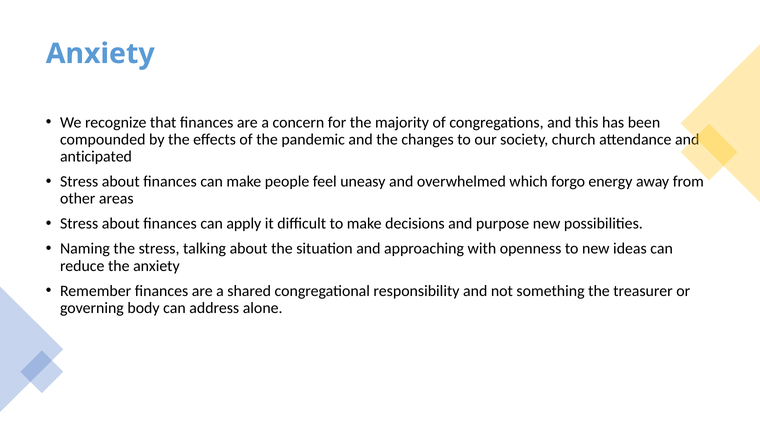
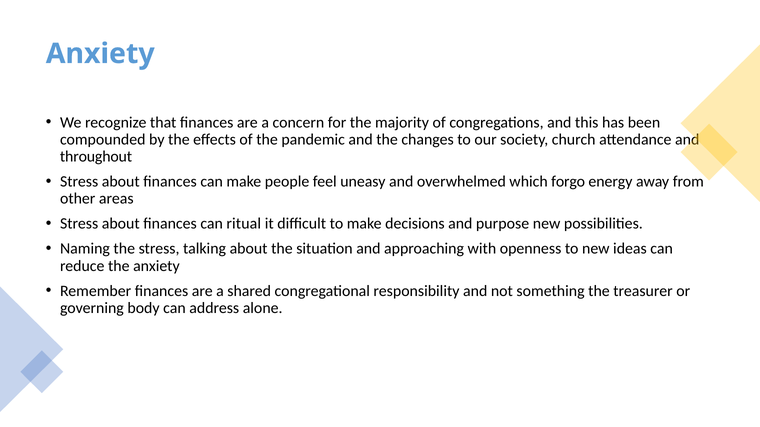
anticipated: anticipated -> throughout
apply: apply -> ritual
